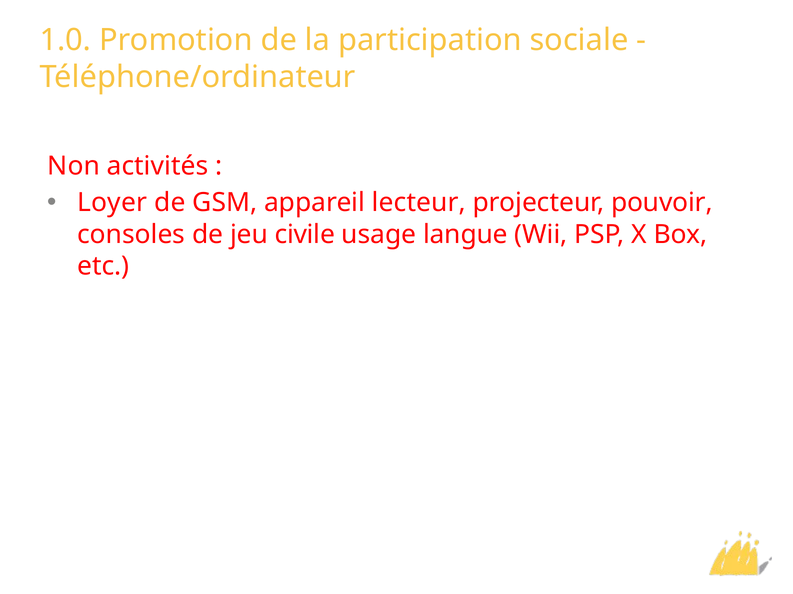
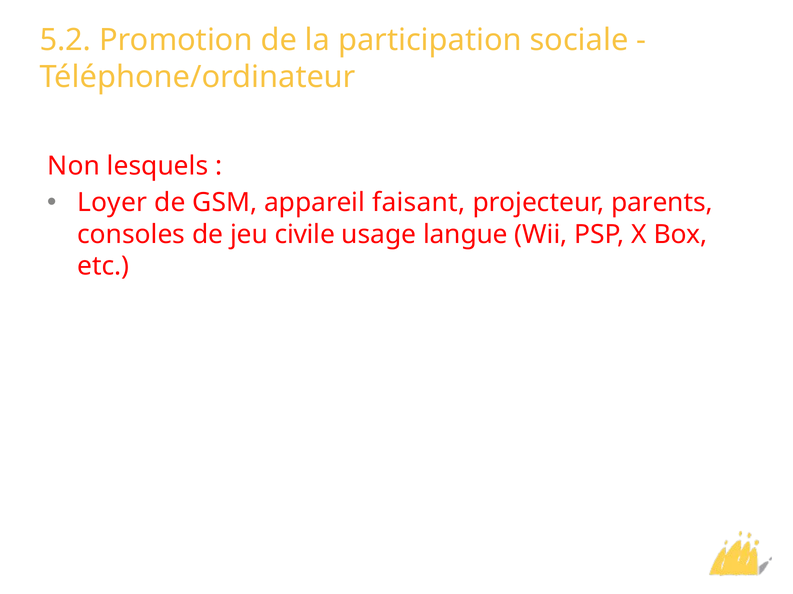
1.0: 1.0 -> 5.2
activités: activités -> lesquels
lecteur: lecteur -> faisant
pouvoir: pouvoir -> parents
